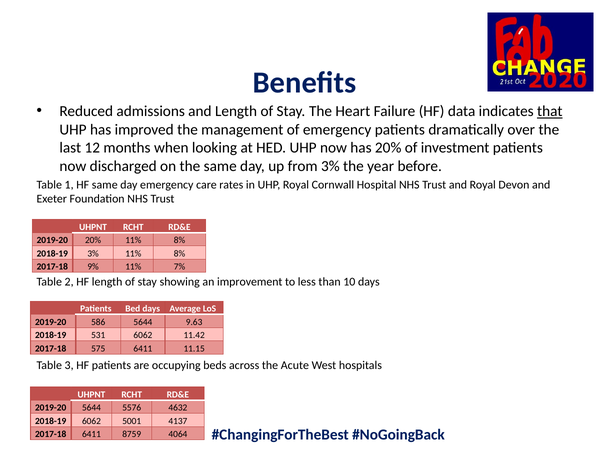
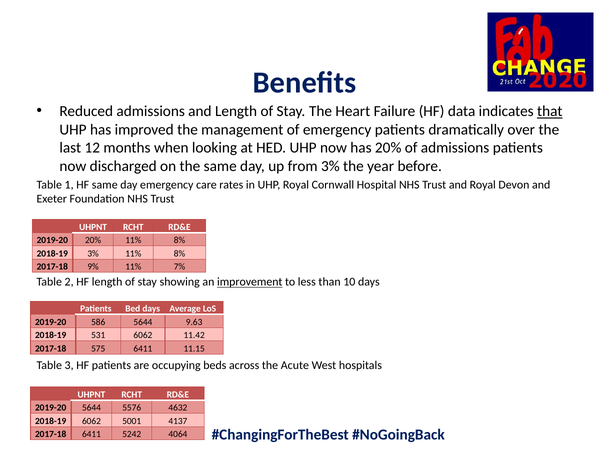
of investment: investment -> admissions
improvement underline: none -> present
8759: 8759 -> 5242
